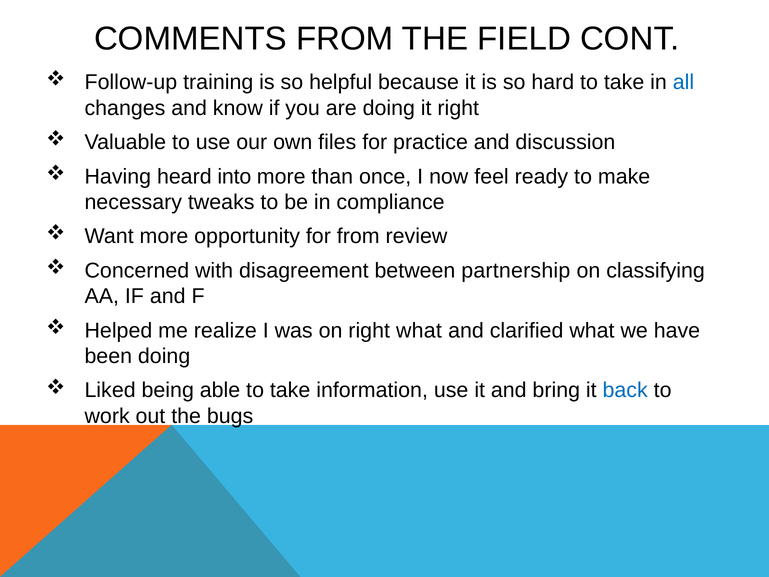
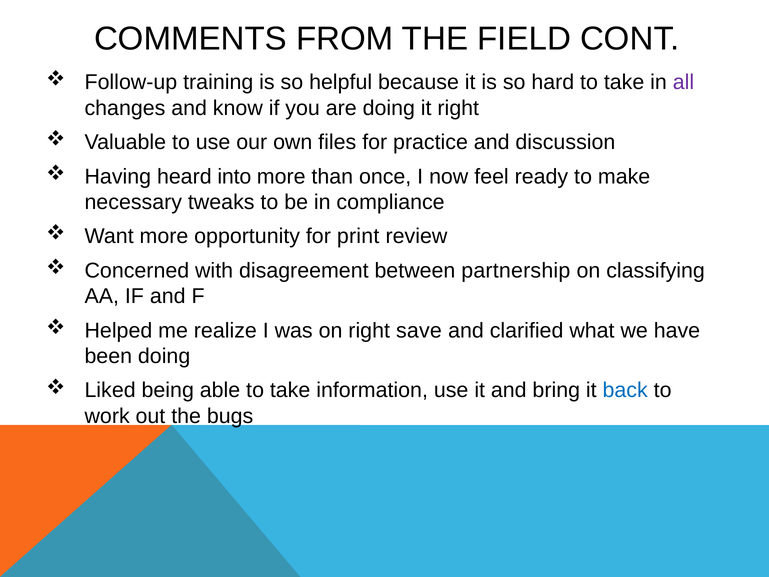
all colour: blue -> purple
for from: from -> print
right what: what -> save
